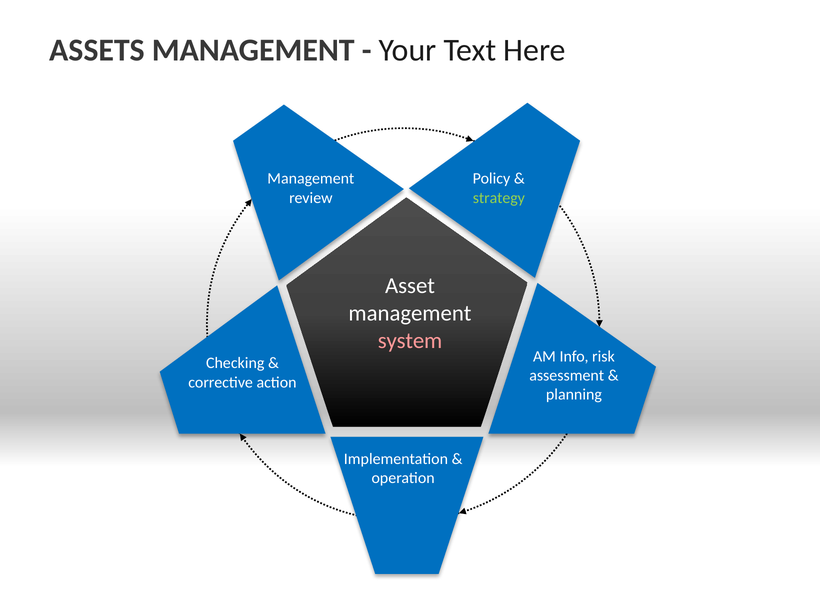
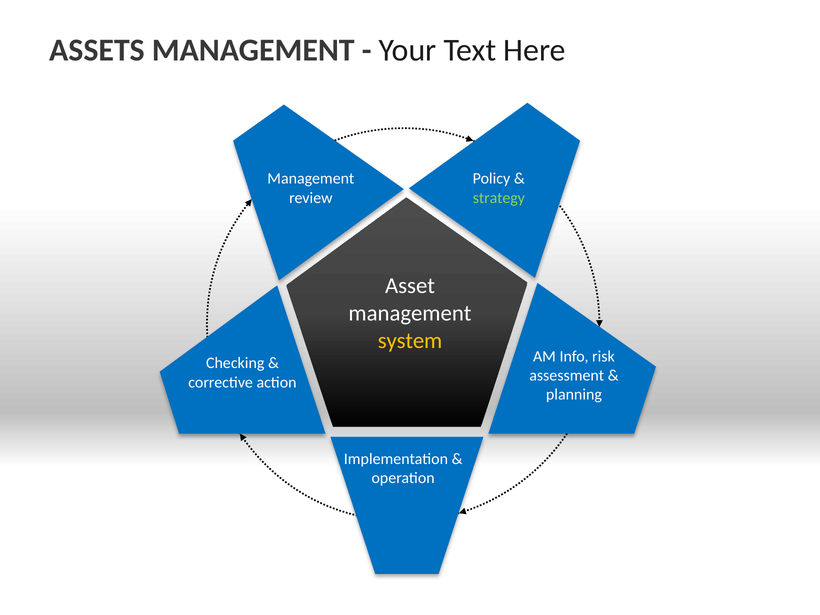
system colour: pink -> yellow
